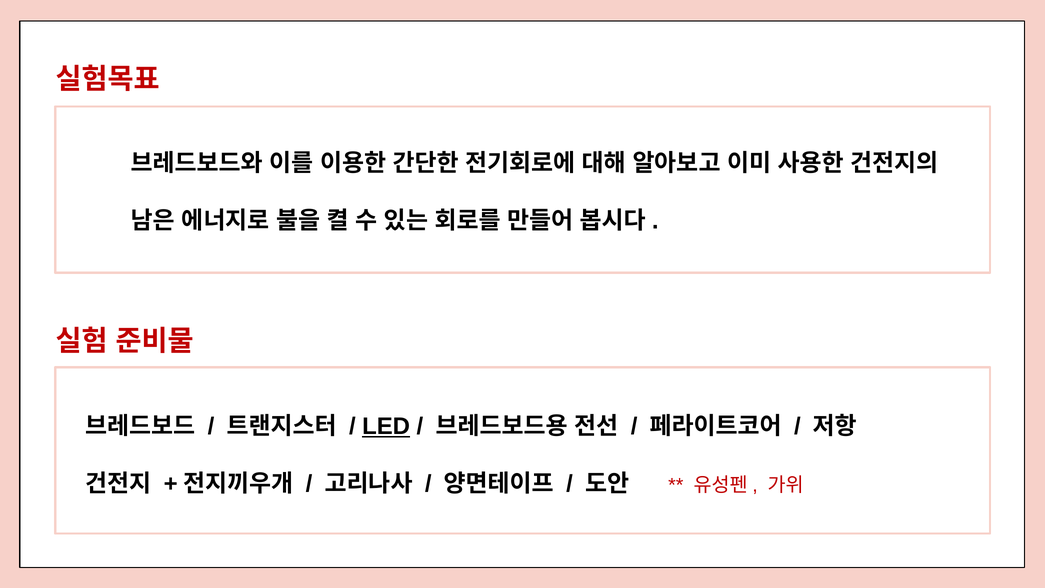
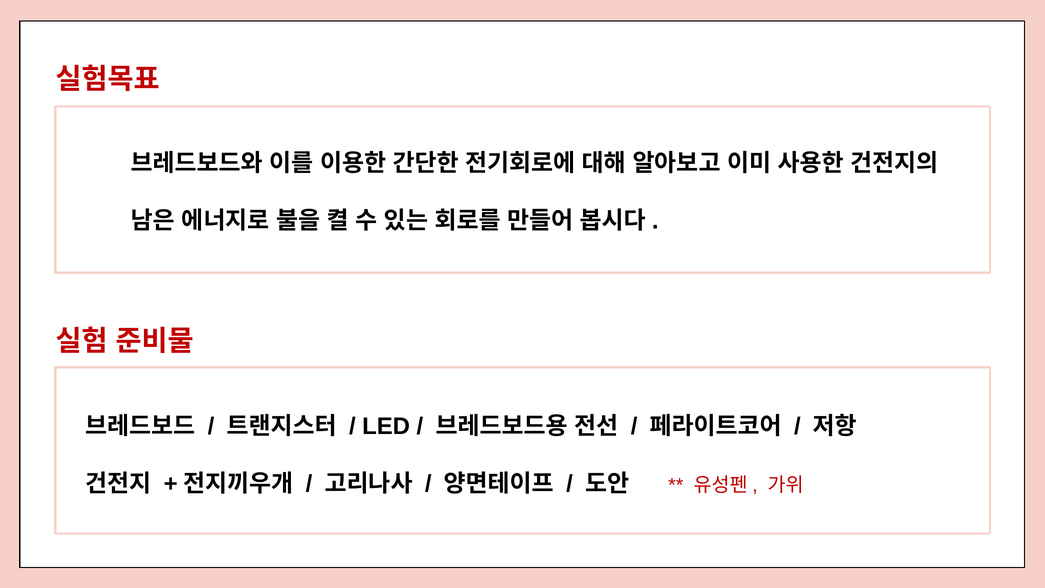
LED underline: present -> none
